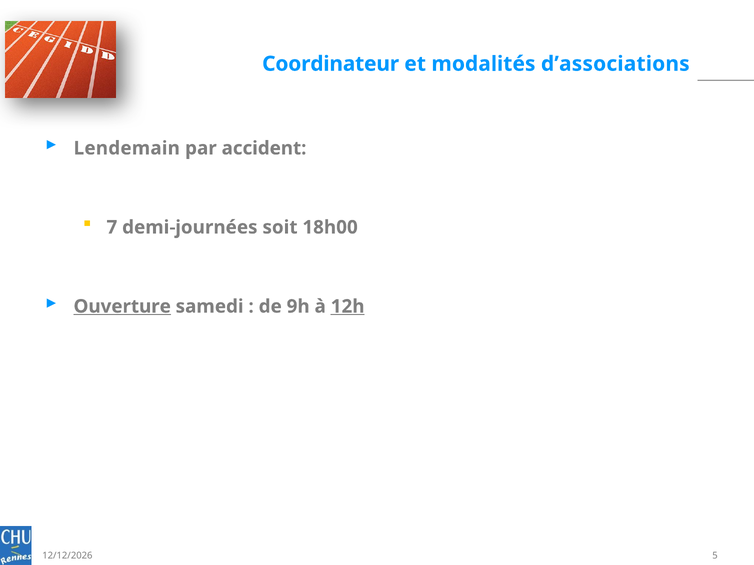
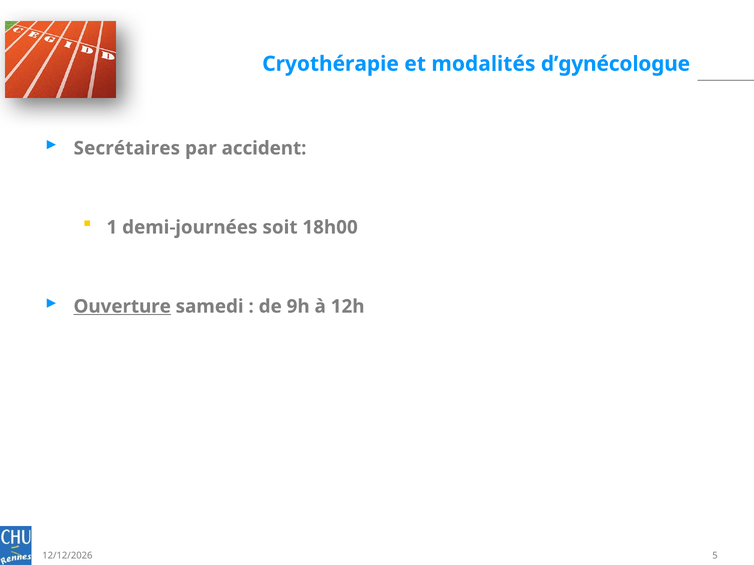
Coordinateur: Coordinateur -> Cryothérapie
d’associations: d’associations -> d’gynécologue
Lendemain: Lendemain -> Secrétaires
7: 7 -> 1
12h underline: present -> none
